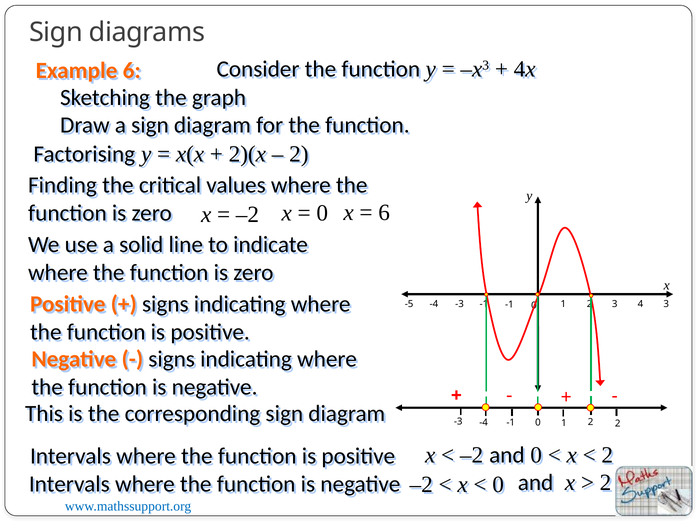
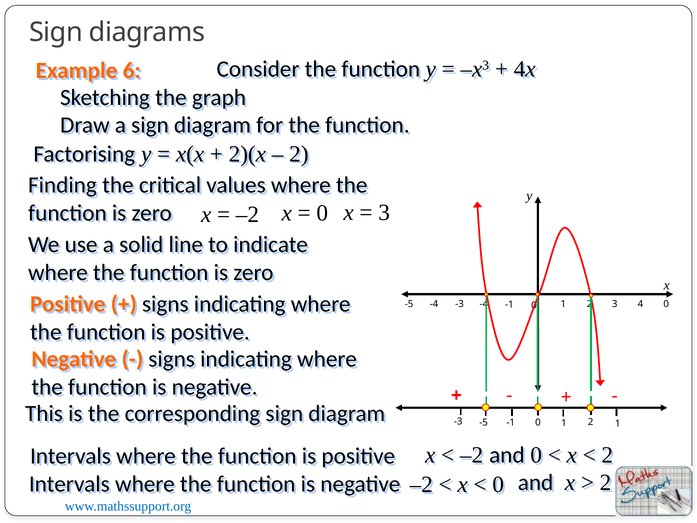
6 at (384, 212): 6 -> 3
-3 -1: -1 -> -4
4 3: 3 -> 0
-3 -4: -4 -> -5
2 2: 2 -> 1
